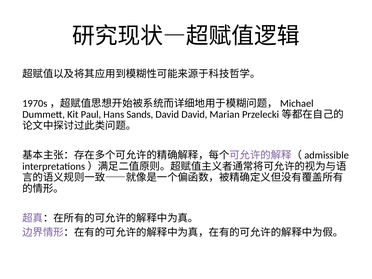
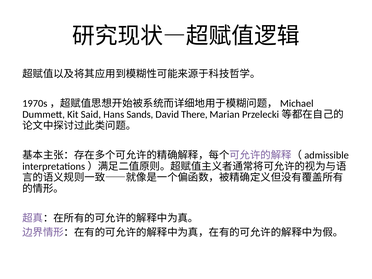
Paul: Paul -> Said
David David: David -> There
